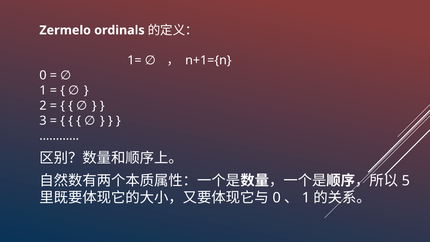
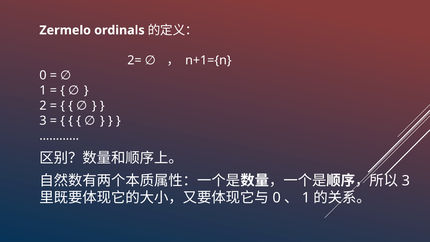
1=: 1= -> 2=
5 at (406, 181): 5 -> 3
